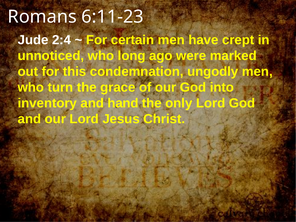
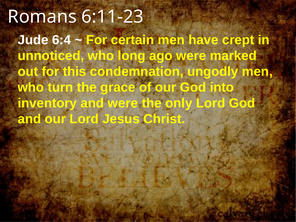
2:4: 2:4 -> 6:4
and hand: hand -> were
